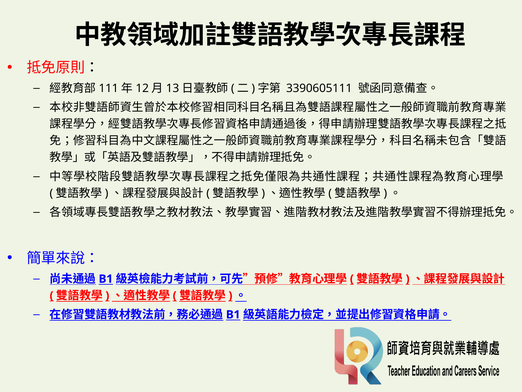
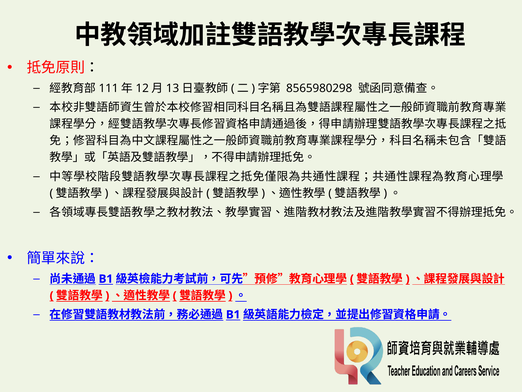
3390605111: 3390605111 -> 8565980298
